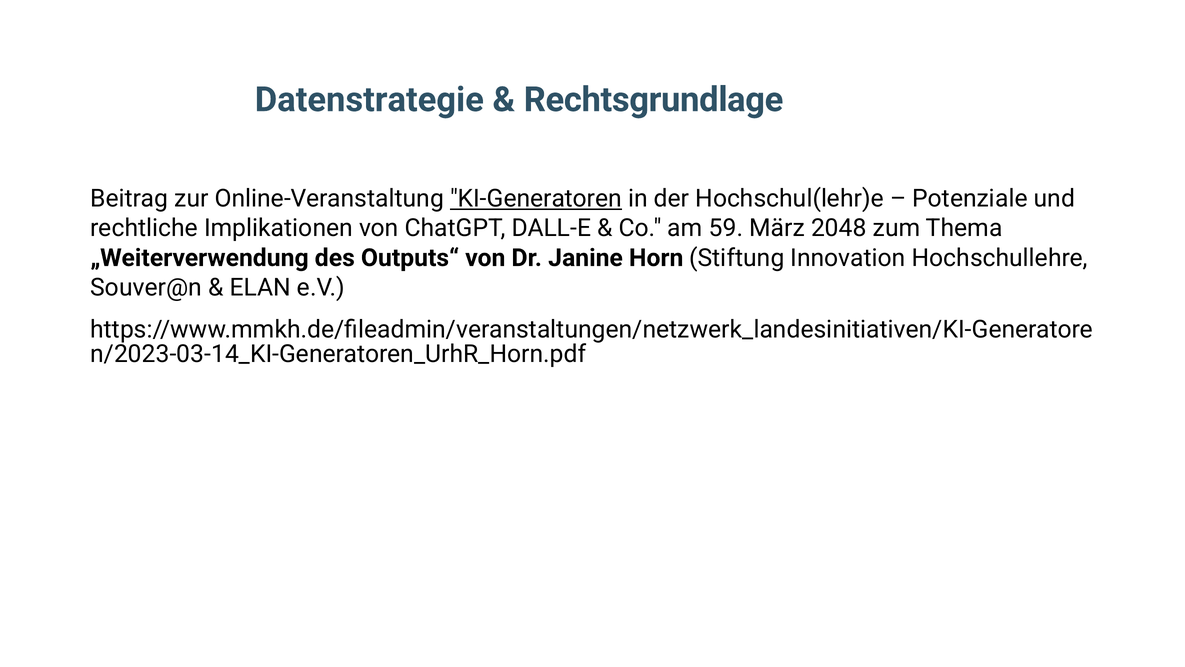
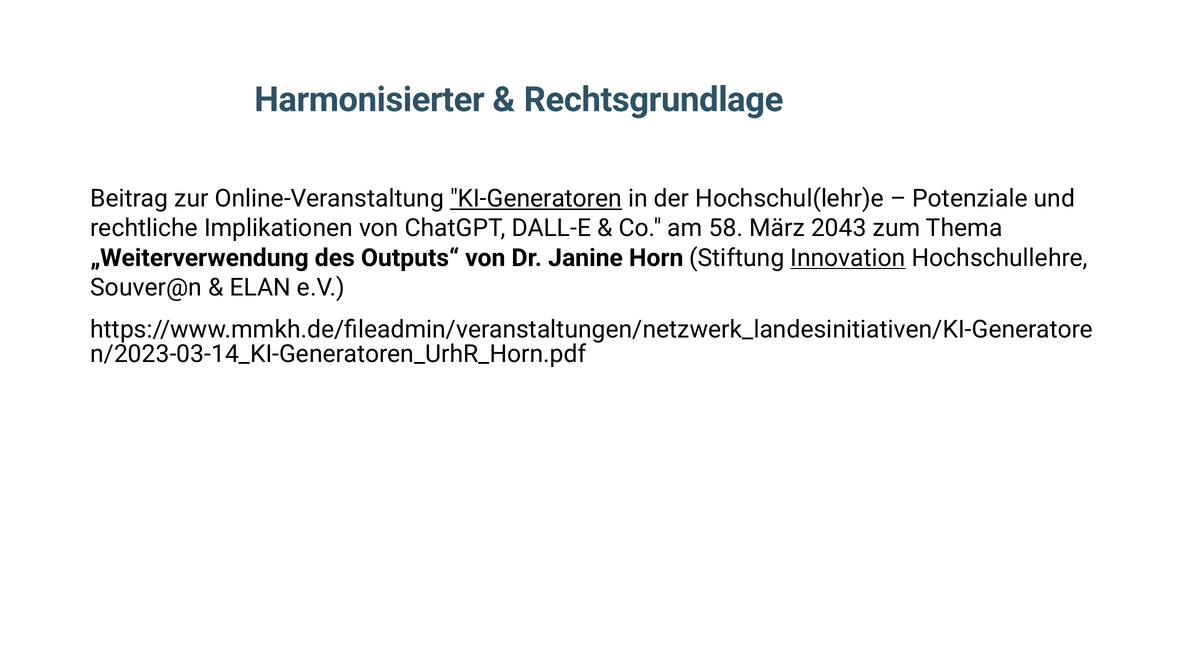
Datenstrategie: Datenstrategie -> Harmonisierter
59: 59 -> 58
2048: 2048 -> 2043
Innovation underline: none -> present
